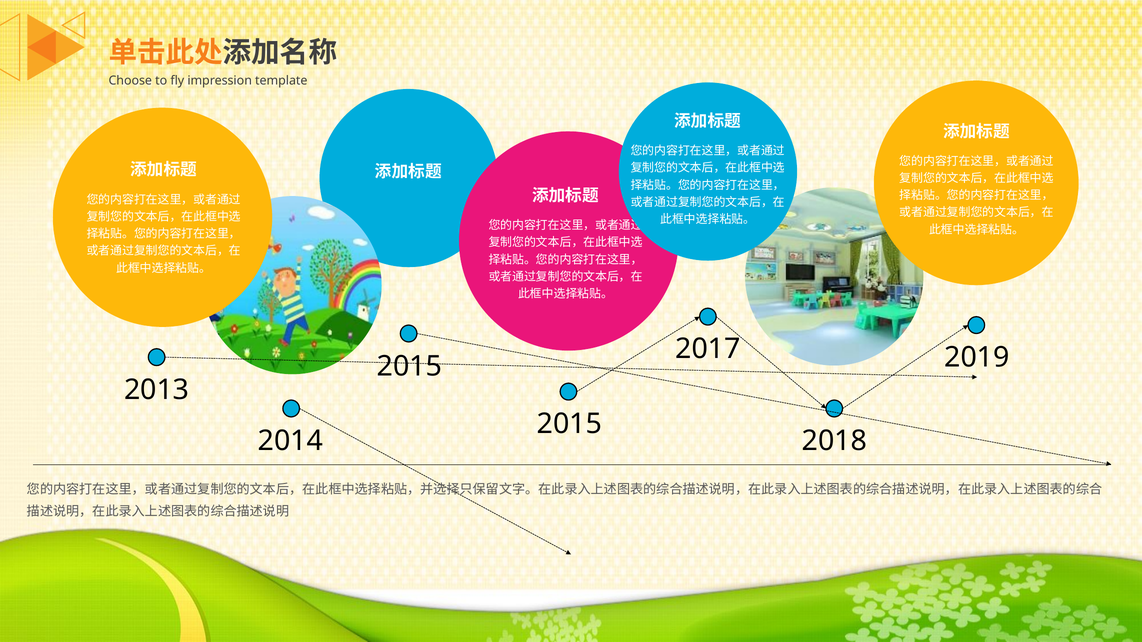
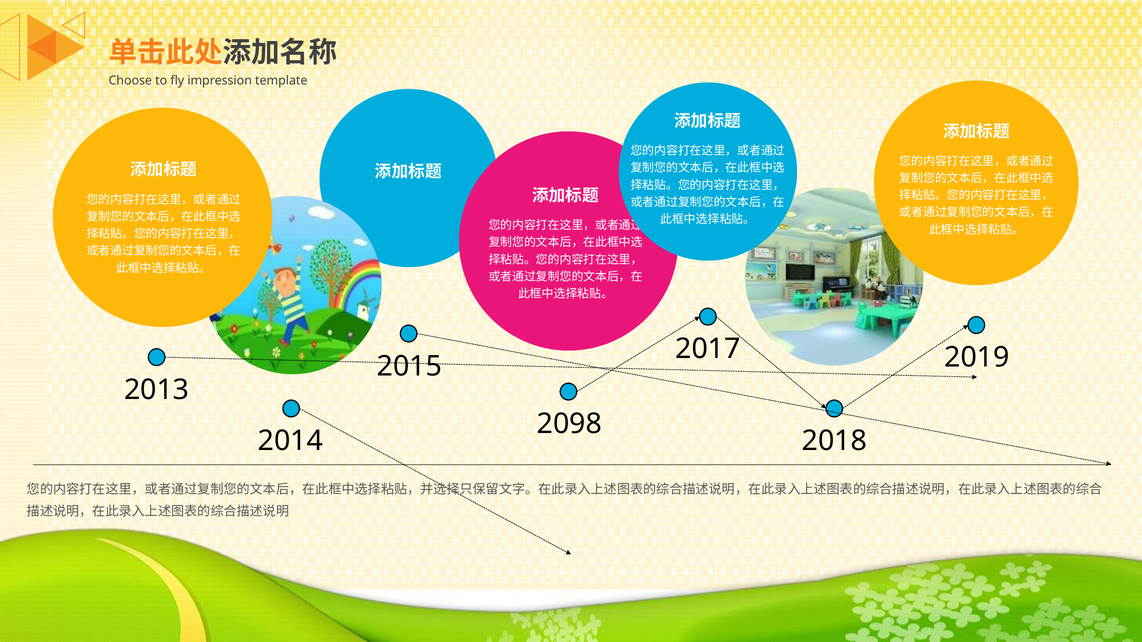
2015 at (569, 424): 2015 -> 2098
